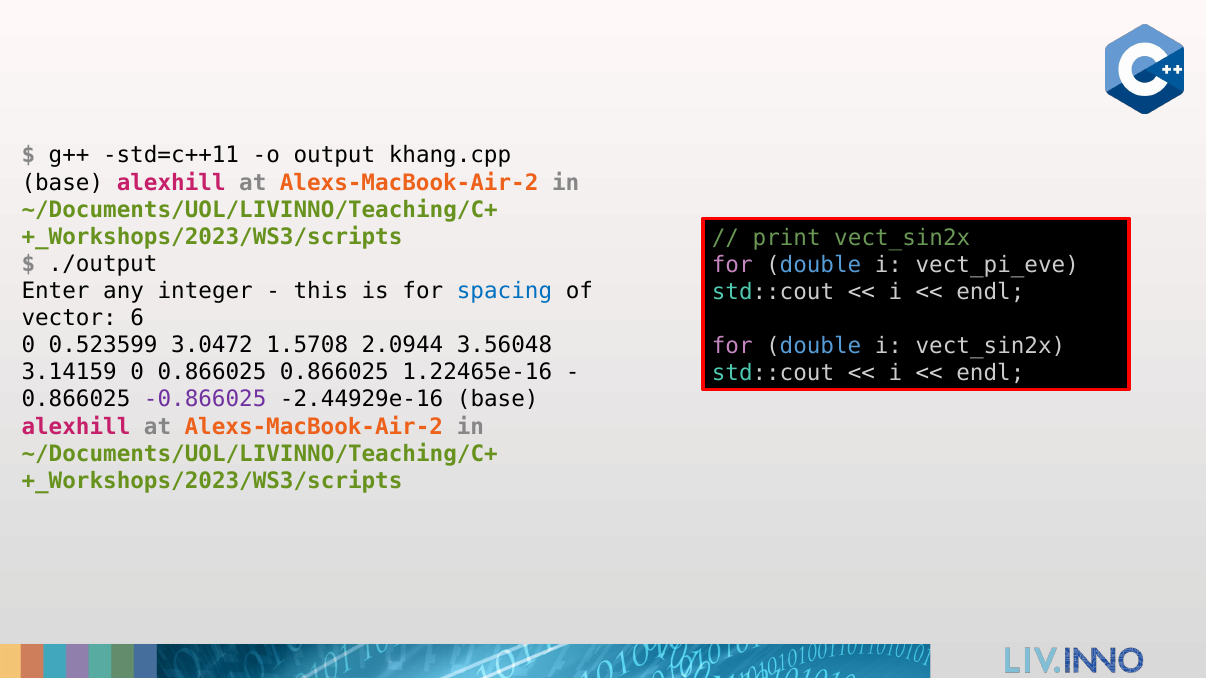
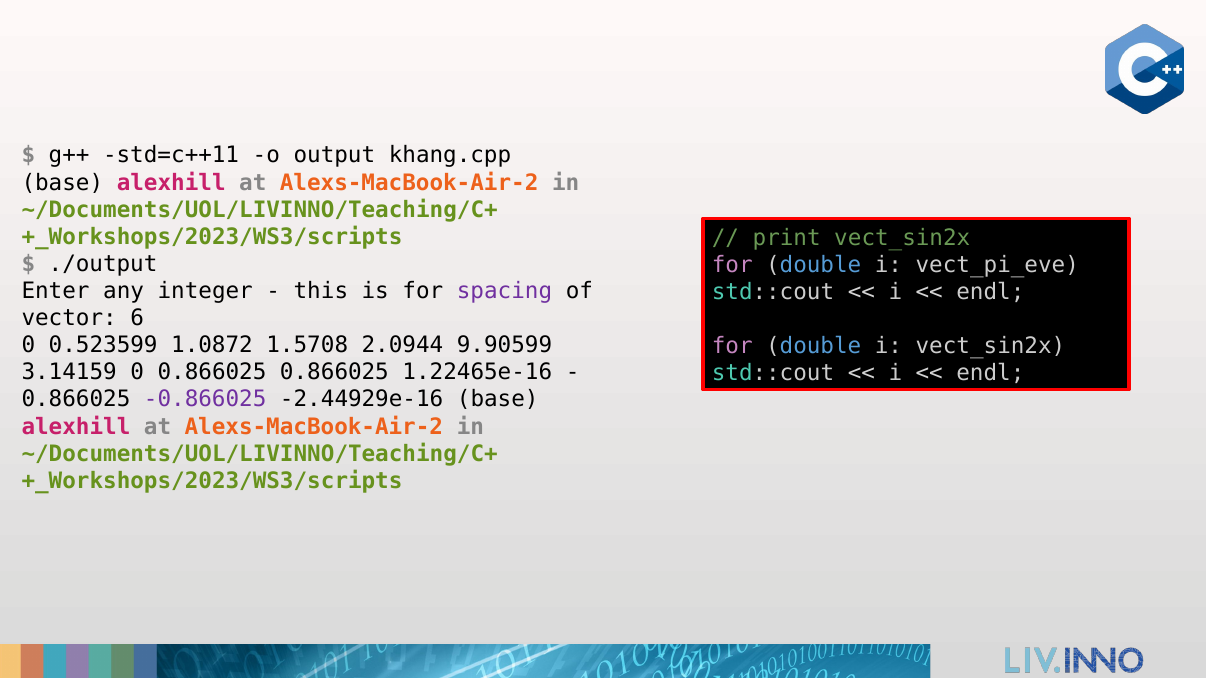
spacing colour: blue -> purple
3.0472: 3.0472 -> 1.0872
3.56048: 3.56048 -> 9.90599
